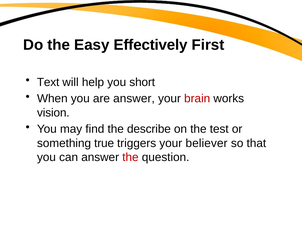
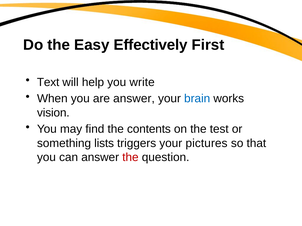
short: short -> write
brain colour: red -> blue
describe: describe -> contents
true: true -> lists
believer: believer -> pictures
